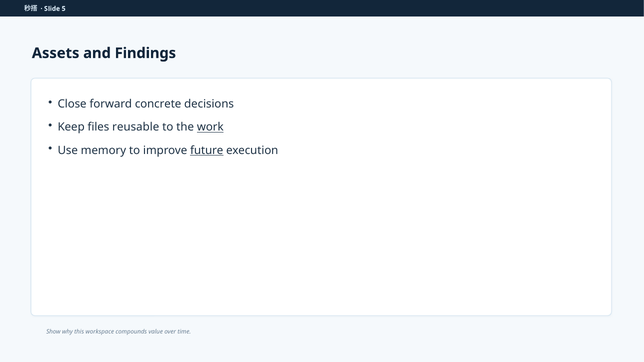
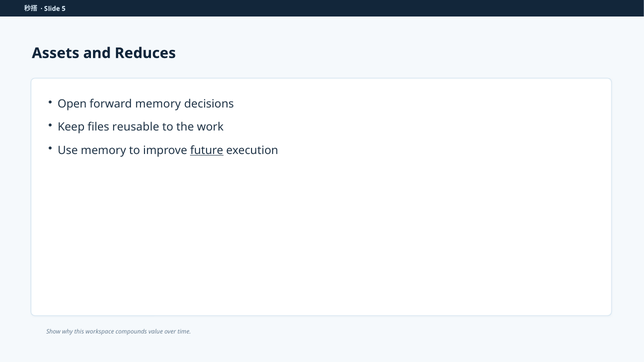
Findings: Findings -> Reduces
Close: Close -> Open
forward concrete: concrete -> memory
work underline: present -> none
